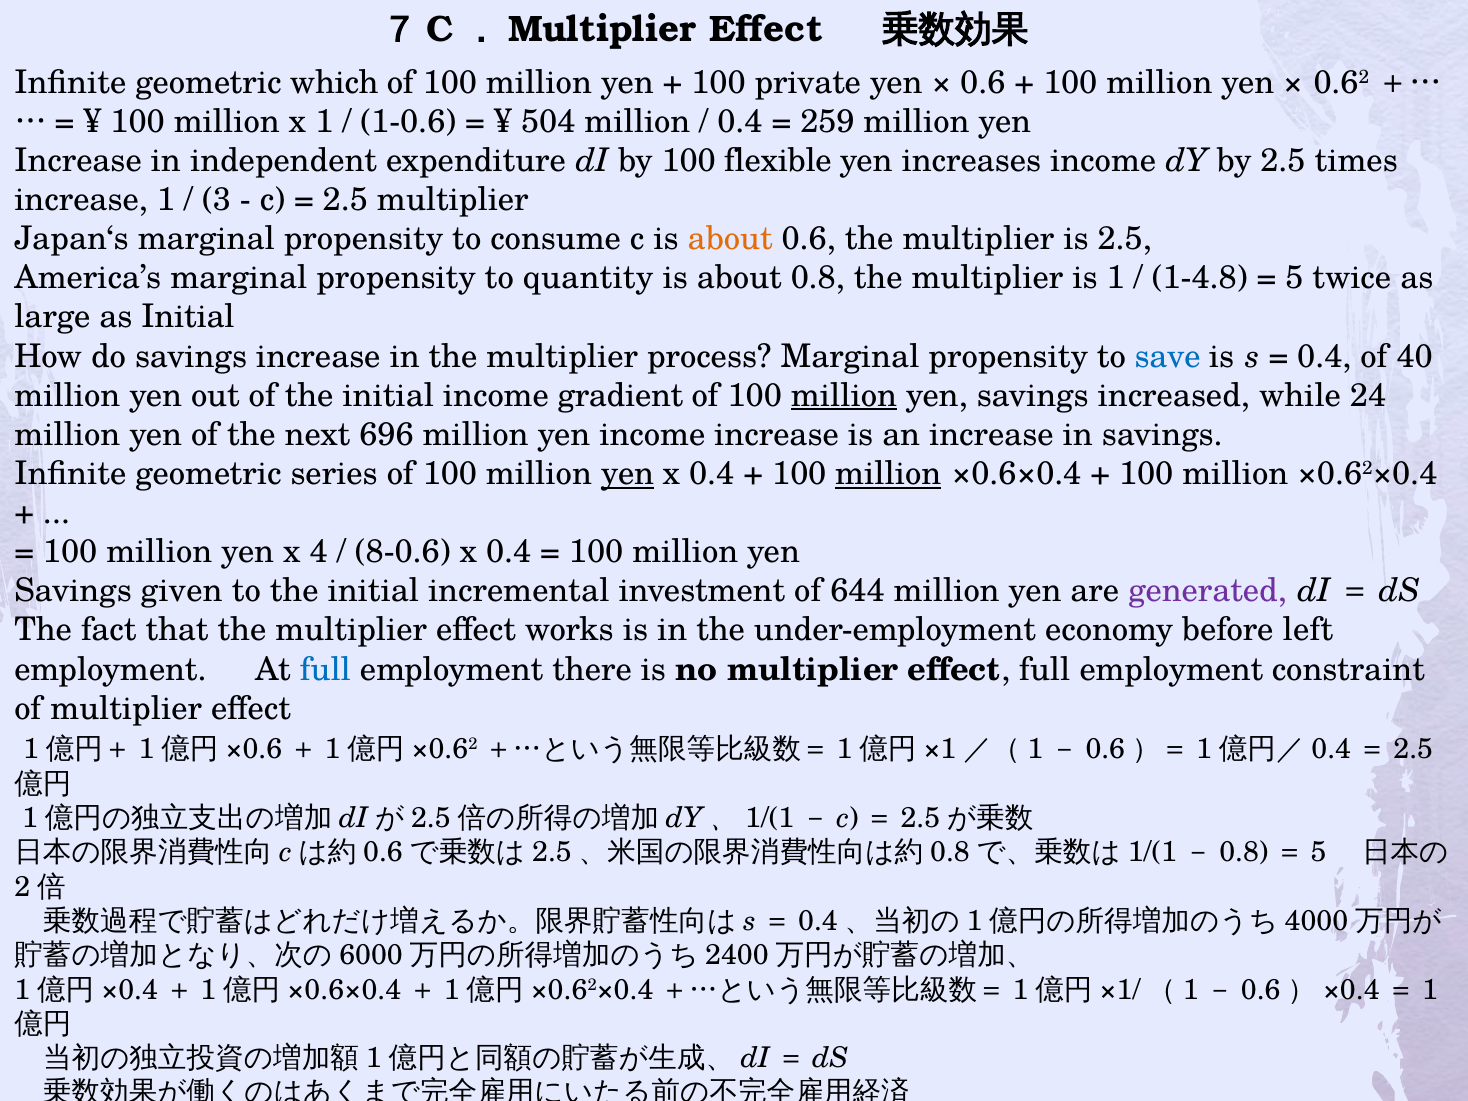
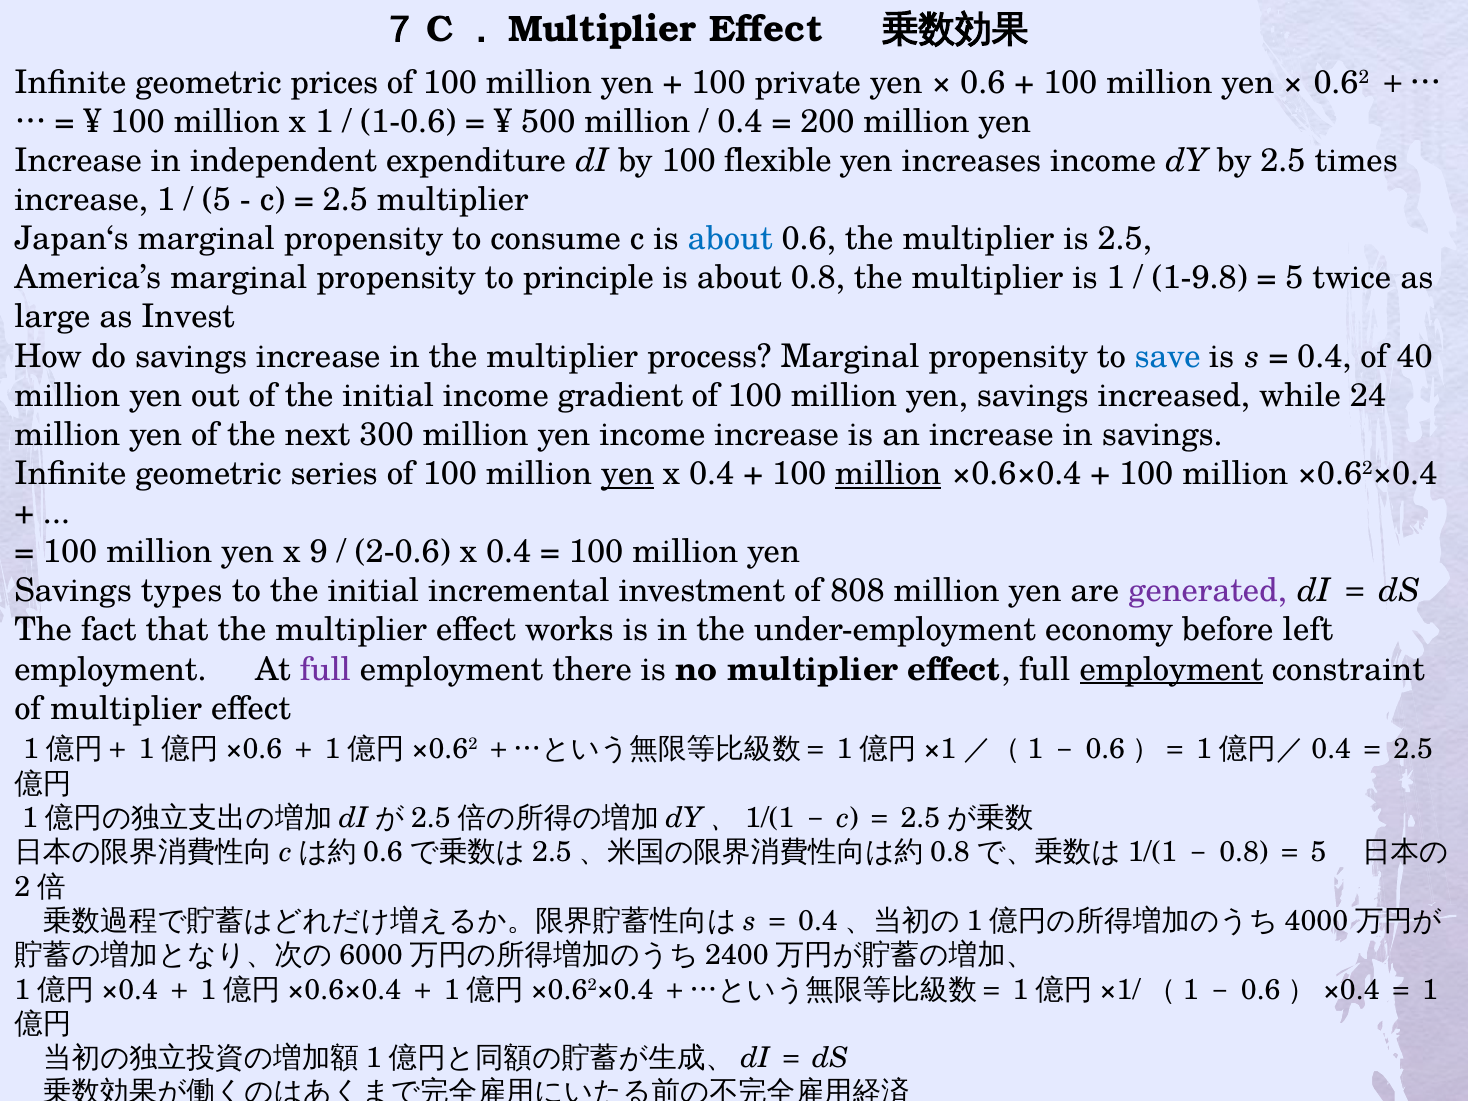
which: which -> prices
504: 504 -> 500
259: 259 -> 200
3 at (217, 200): 3 -> 5
about at (730, 239) colour: orange -> blue
quantity: quantity -> principle
1-4.8: 1-4.8 -> 1-9.8
as Initial: Initial -> Invest
million at (844, 395) underline: present -> none
696: 696 -> 300
4: 4 -> 9
8-0.6: 8-0.6 -> 2-0.6
given: given -> types
644: 644 -> 808
full at (325, 669) colour: blue -> purple
employment at (1171, 669) underline: none -> present
